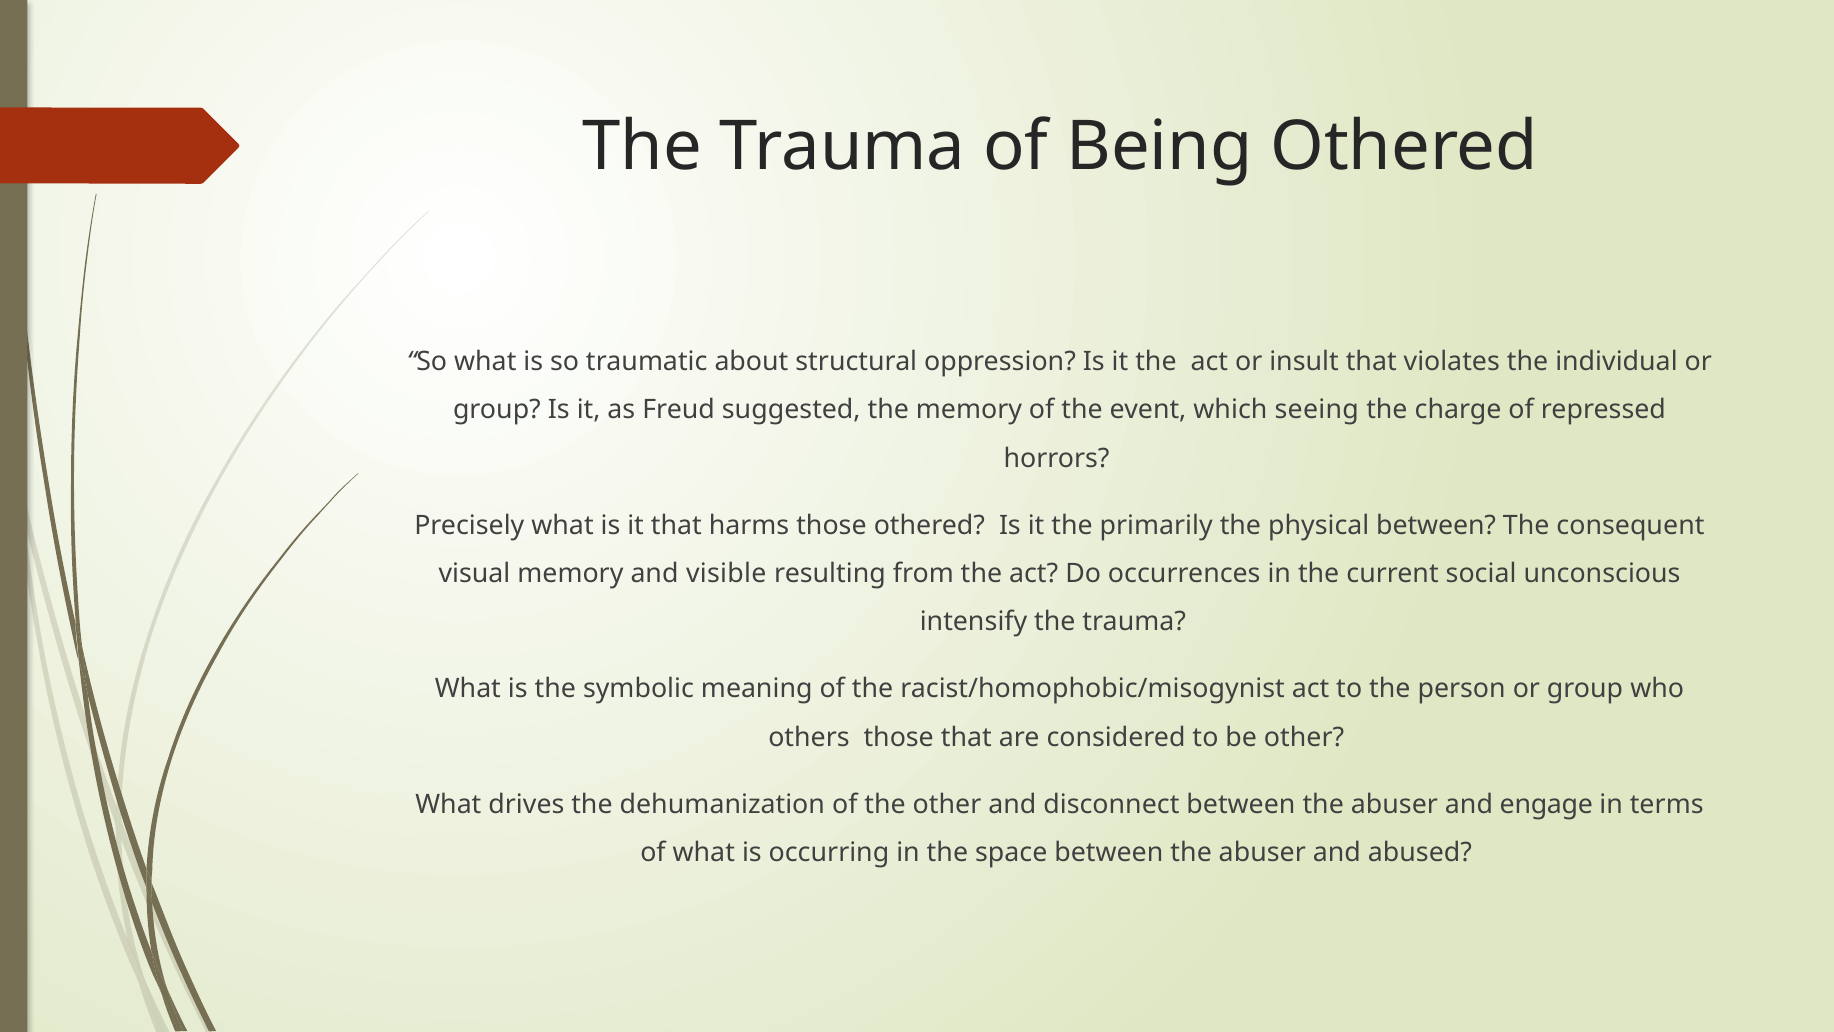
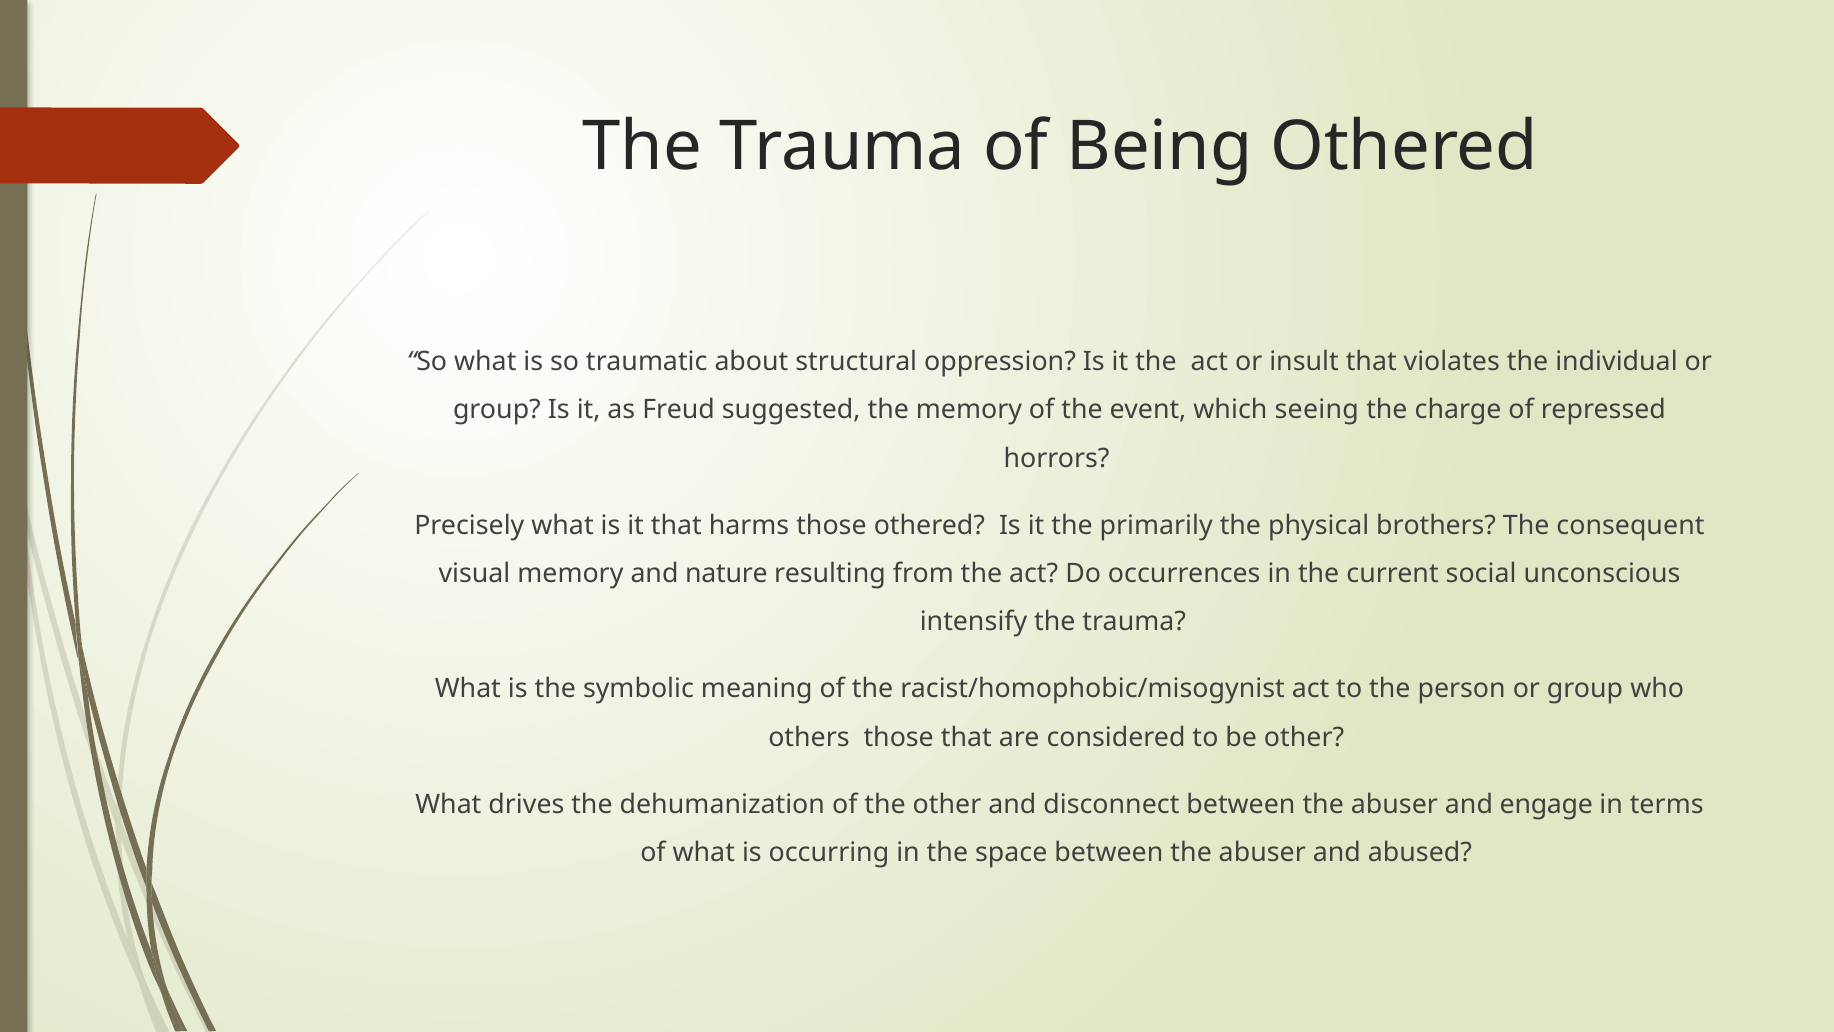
physical between: between -> brothers
visible: visible -> nature
